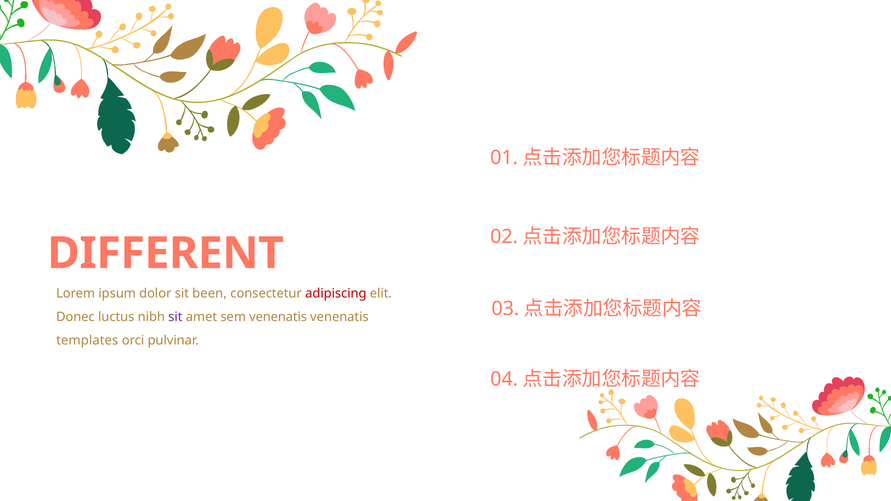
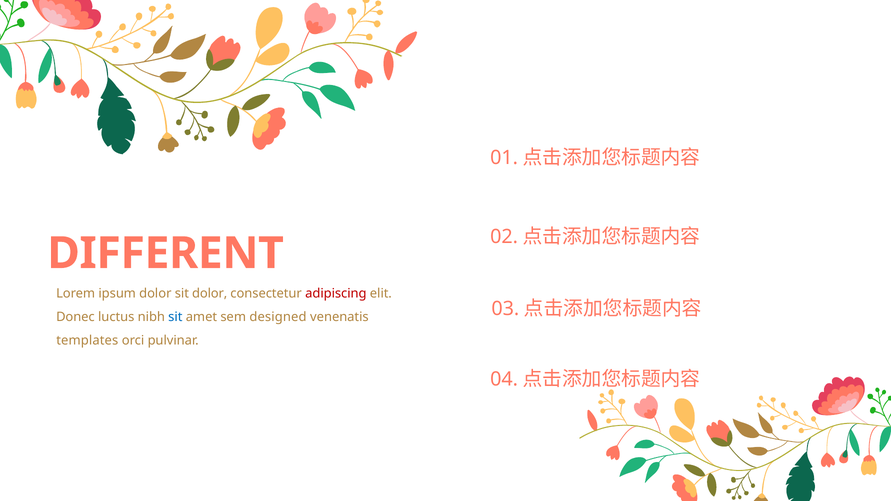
sit been: been -> dolor
sit at (175, 317) colour: purple -> blue
sem venenatis: venenatis -> designed
